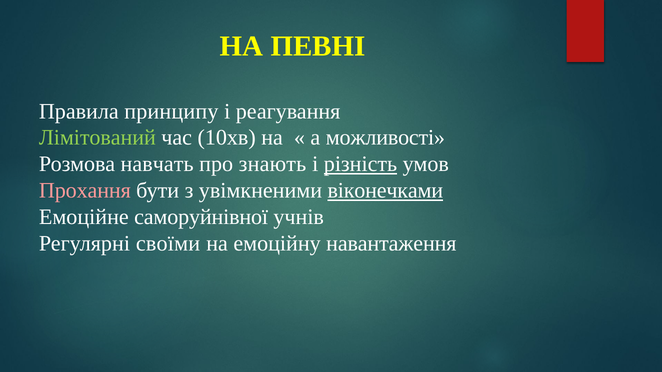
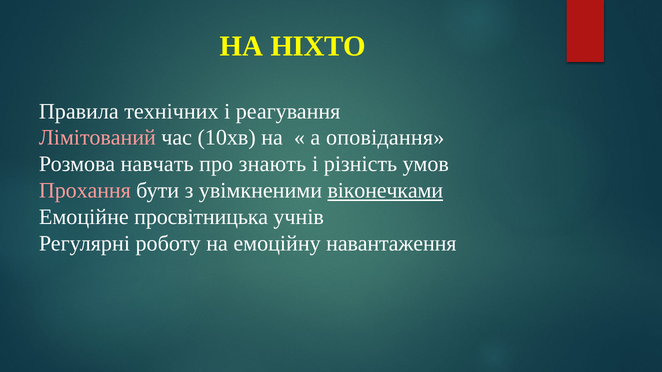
ПЕВНІ: ПЕВНІ -> НІХТО
принципу: принципу -> технічних
Лімітований colour: light green -> pink
можливості: можливості -> оповідання
різність underline: present -> none
саморуйнівної: саморуйнівної -> просвітницька
своїми: своїми -> роботу
